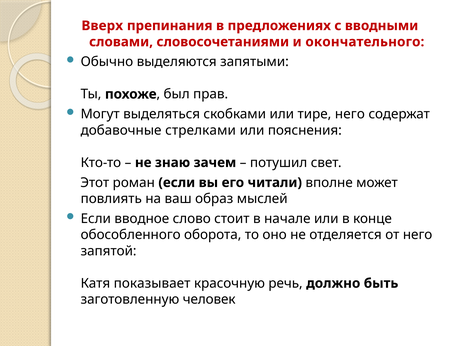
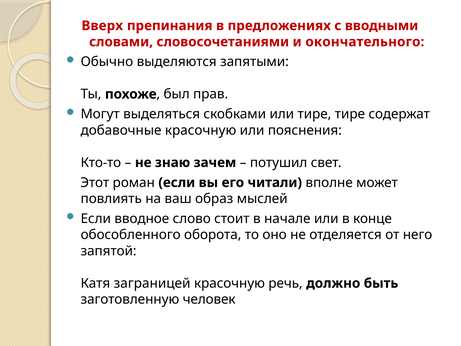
тире него: него -> тире
добавочные стрелками: стрелками -> красочную
показывает: показывает -> заграницей
